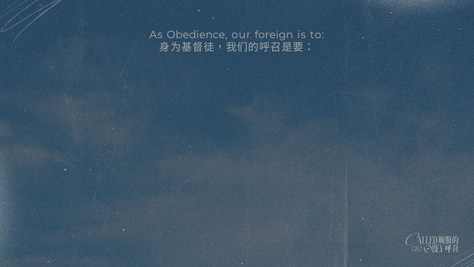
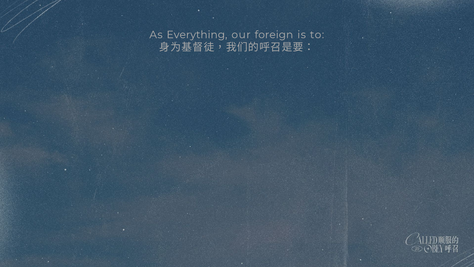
Obedience: Obedience -> Everything
